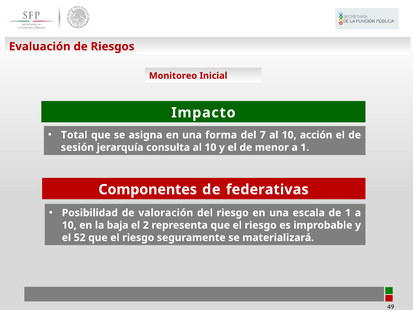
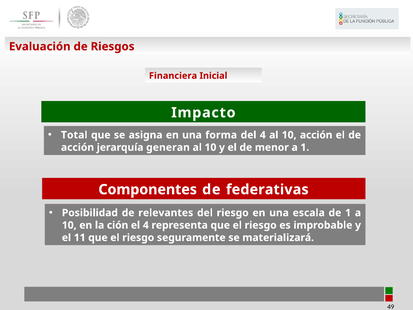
Monitoreo: Monitoreo -> Financiera
del 7: 7 -> 4
sesión at (77, 147): sesión -> acción
consulta: consulta -> generan
valoración: valoración -> relevantes
baja: baja -> ción
el 2: 2 -> 4
52: 52 -> 11
